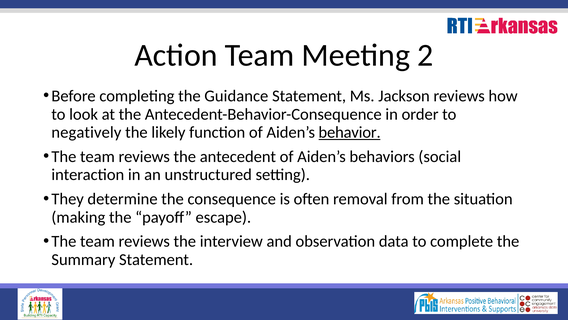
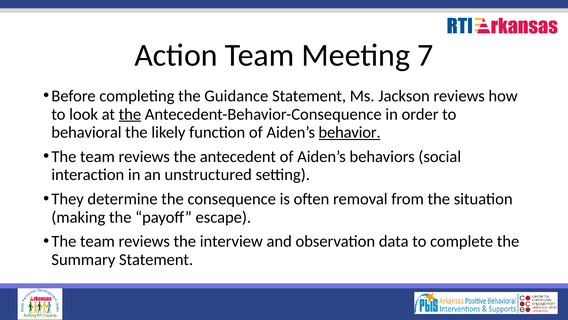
2: 2 -> 7
the at (130, 114) underline: none -> present
negatively: negatively -> behavioral
